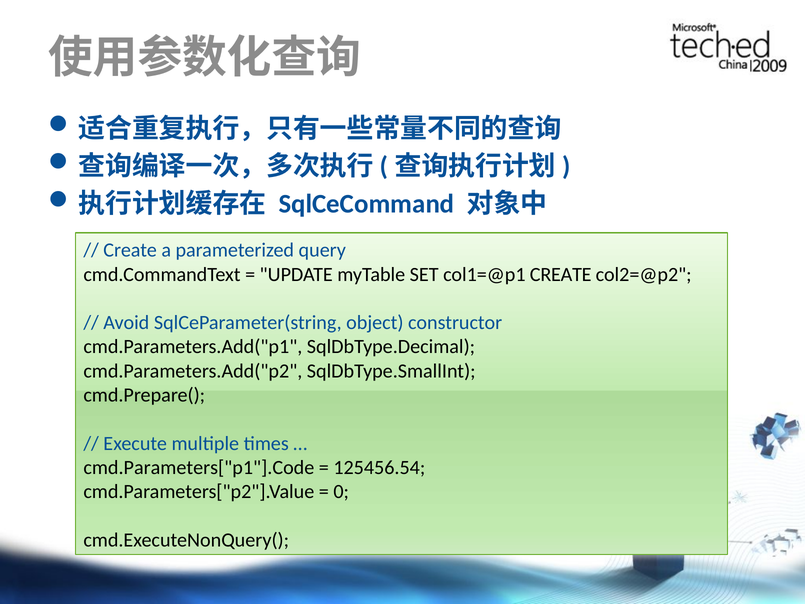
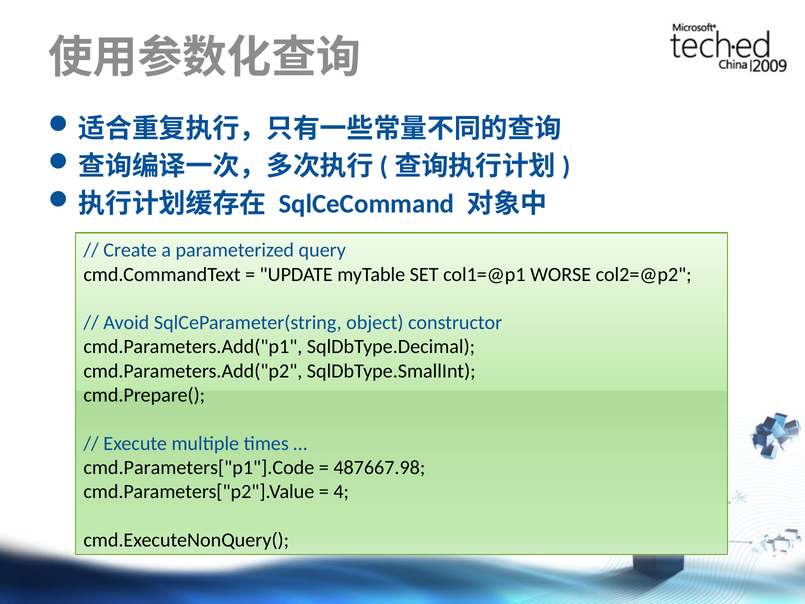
col1=@p1 CREATE: CREATE -> WORSE
125456.54: 125456.54 -> 487667.98
0: 0 -> 4
